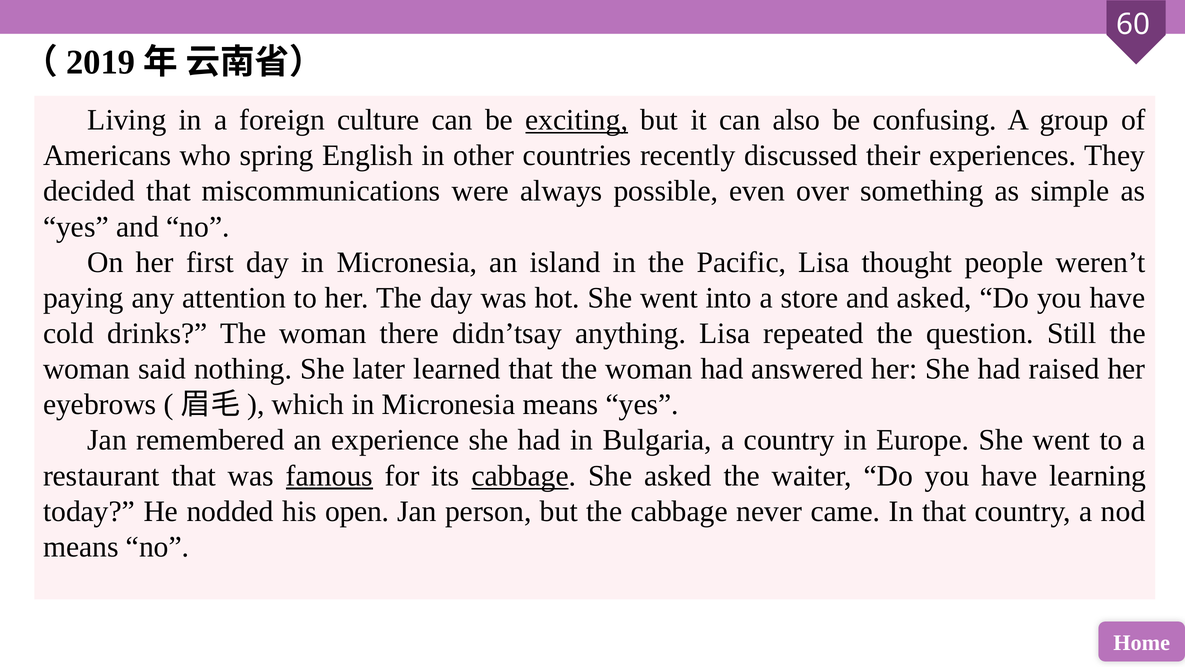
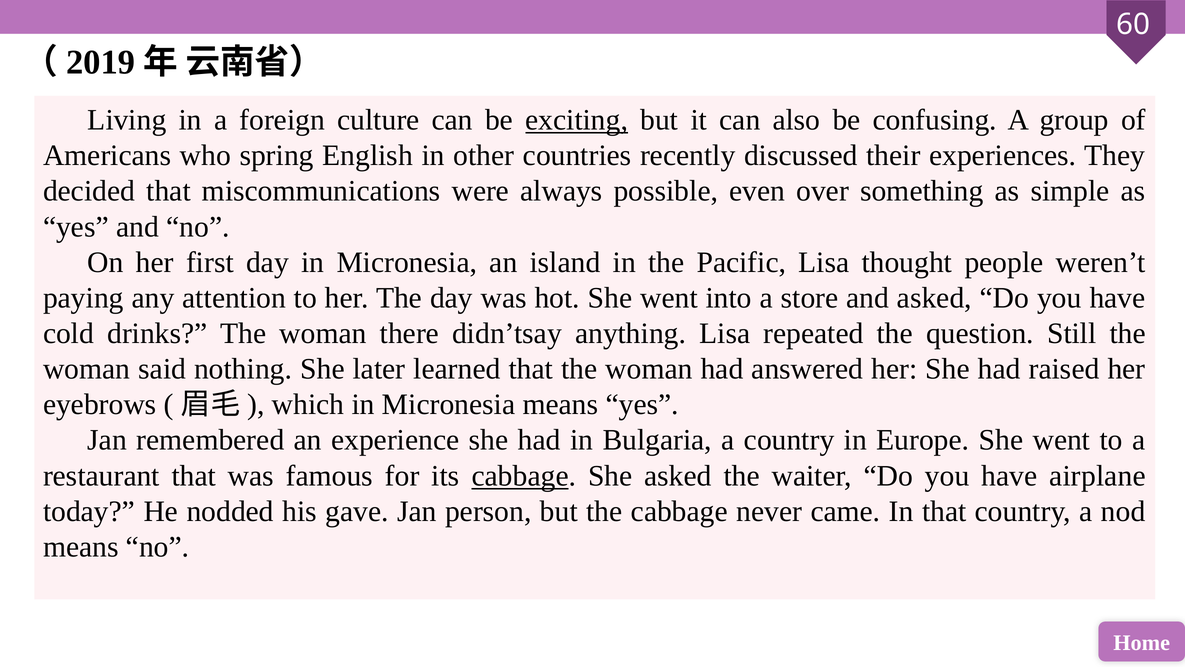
famous underline: present -> none
learning: learning -> airplane
open: open -> gave
